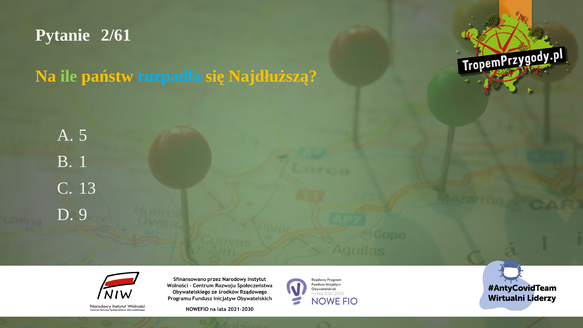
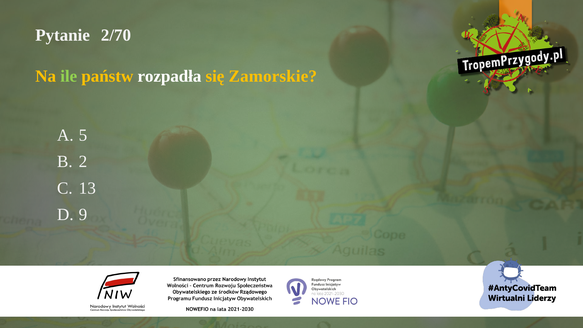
2/61: 2/61 -> 2/70
rozpadła colour: light blue -> white
Najdłuższą: Najdłuższą -> Zamorskie
1: 1 -> 2
